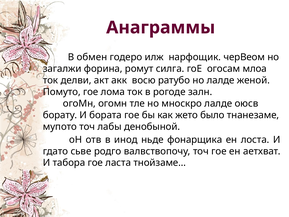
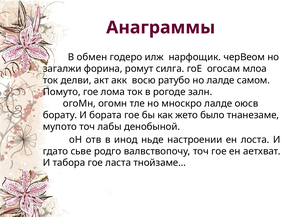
женой: женой -> самом
фонарщика: фонарщика -> настроении
